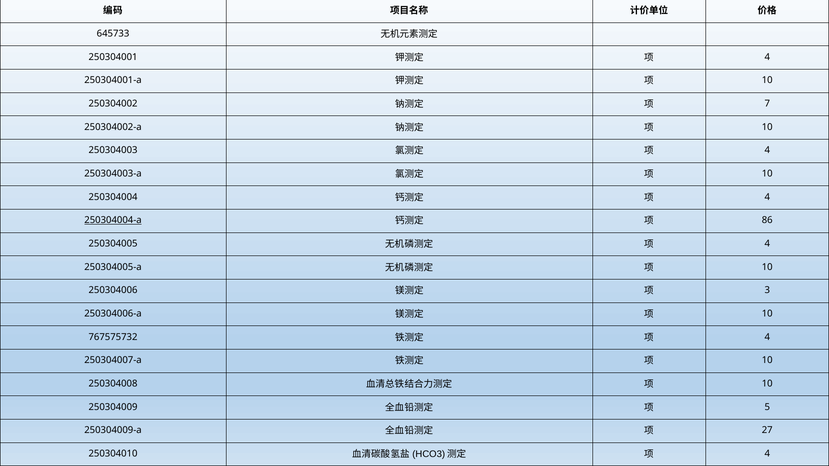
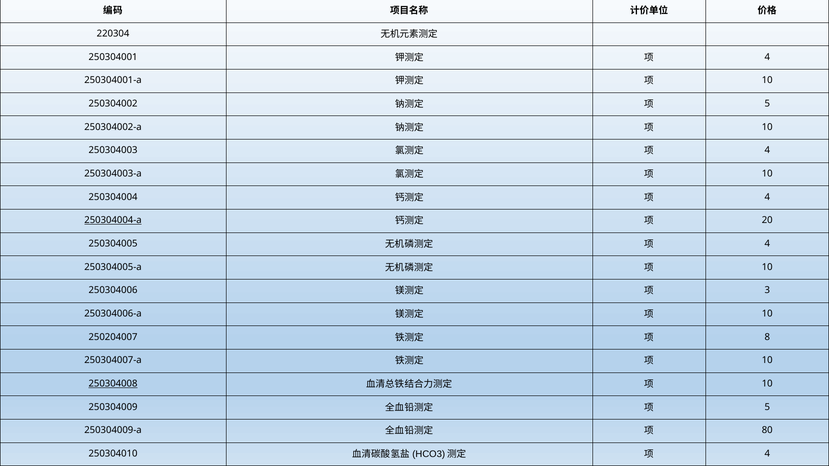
645733: 645733 -> 220304
7 at (767, 104): 7 -> 5
86: 86 -> 20
767575732: 767575732 -> 250204007
4 at (767, 337): 4 -> 8
250304008 underline: none -> present
27: 27 -> 80
